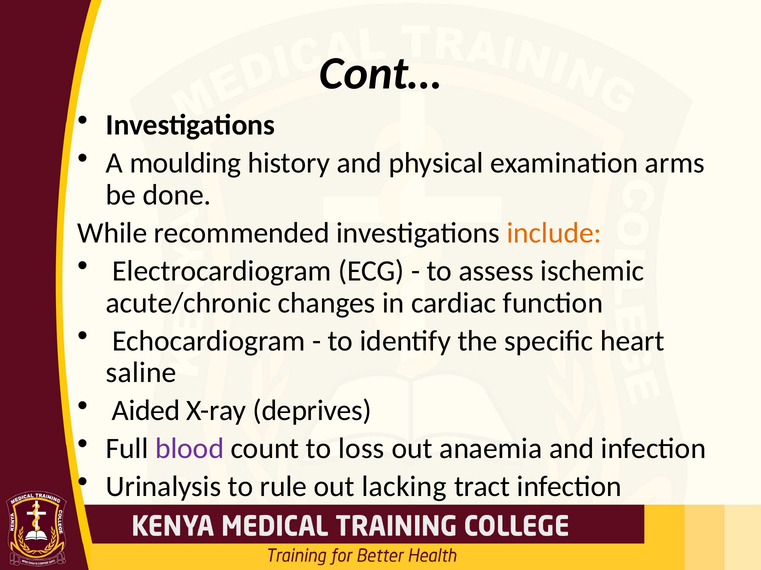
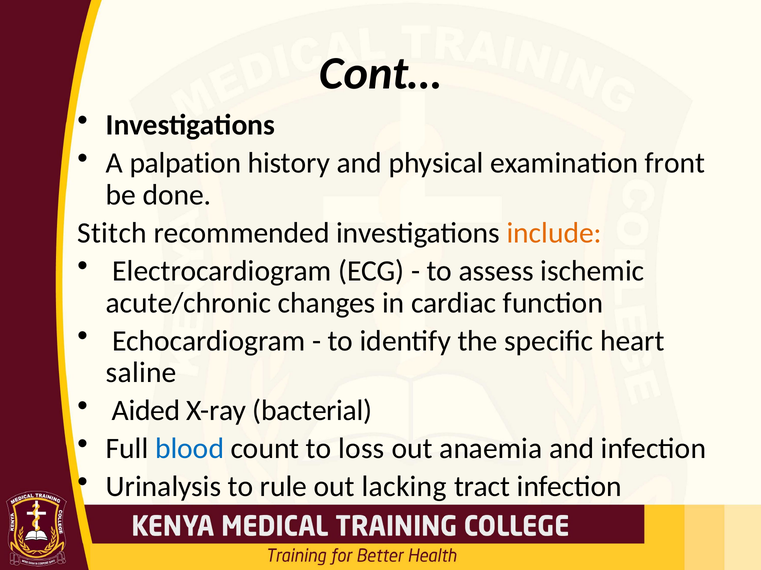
moulding: moulding -> palpation
arms: arms -> front
While: While -> Stitch
deprives: deprives -> bacterial
blood colour: purple -> blue
